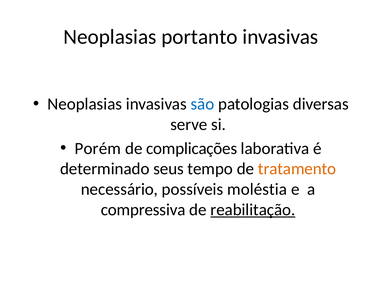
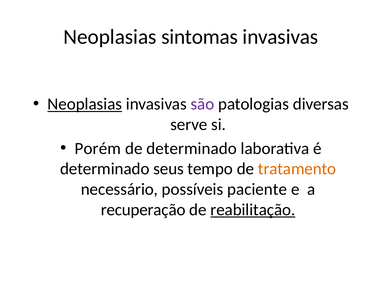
portanto: portanto -> sintomas
Neoplasias at (85, 104) underline: none -> present
são colour: blue -> purple
de complicações: complicações -> determinado
moléstia: moléstia -> paciente
compressiva: compressiva -> recuperação
